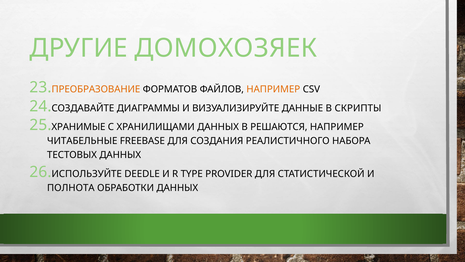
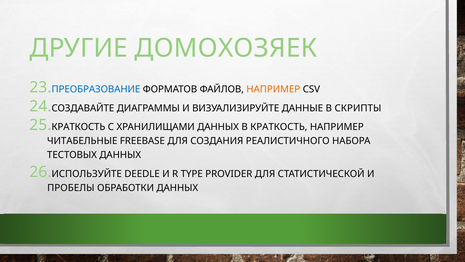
ПРЕОБРАЗОВАНИЕ colour: orange -> blue
ХРАНИМЫЕ at (78, 127): ХРАНИМЫЕ -> КРАТКОСТЬ
В РЕШАЮТСЯ: РЕШАЮТСЯ -> КРАТКОСТЬ
ПОЛНОТА: ПОЛНОТА -> ПРОБЕЛЫ
